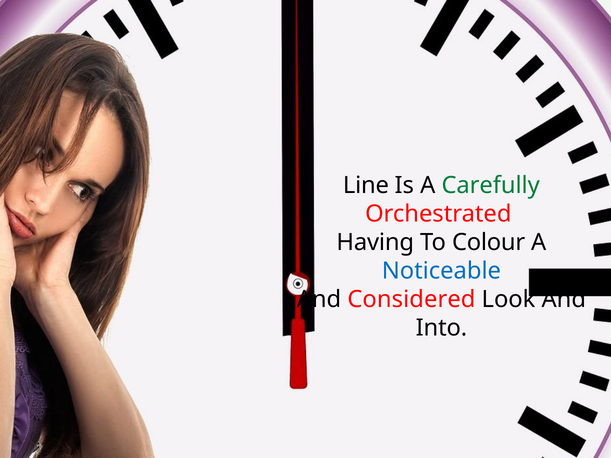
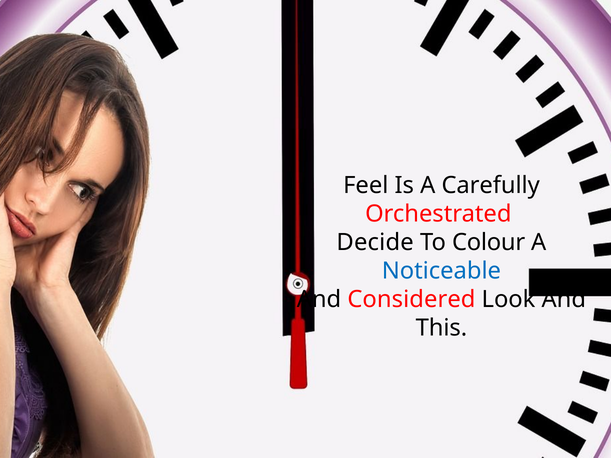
Line: Line -> Feel
Carefully colour: green -> black
Having: Having -> Decide
Into: Into -> This
